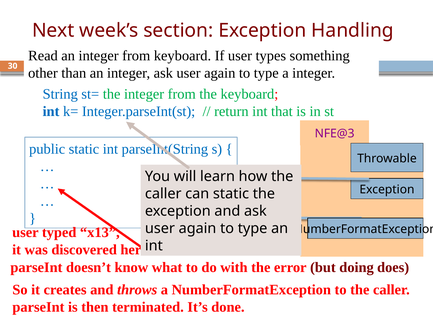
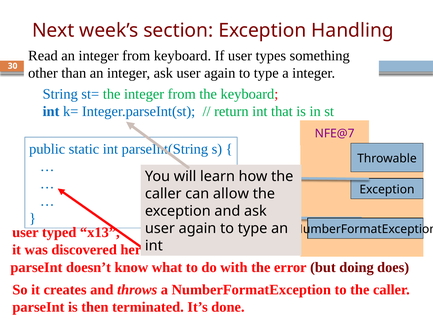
NFE@3: NFE@3 -> NFE@7
can static: static -> allow
